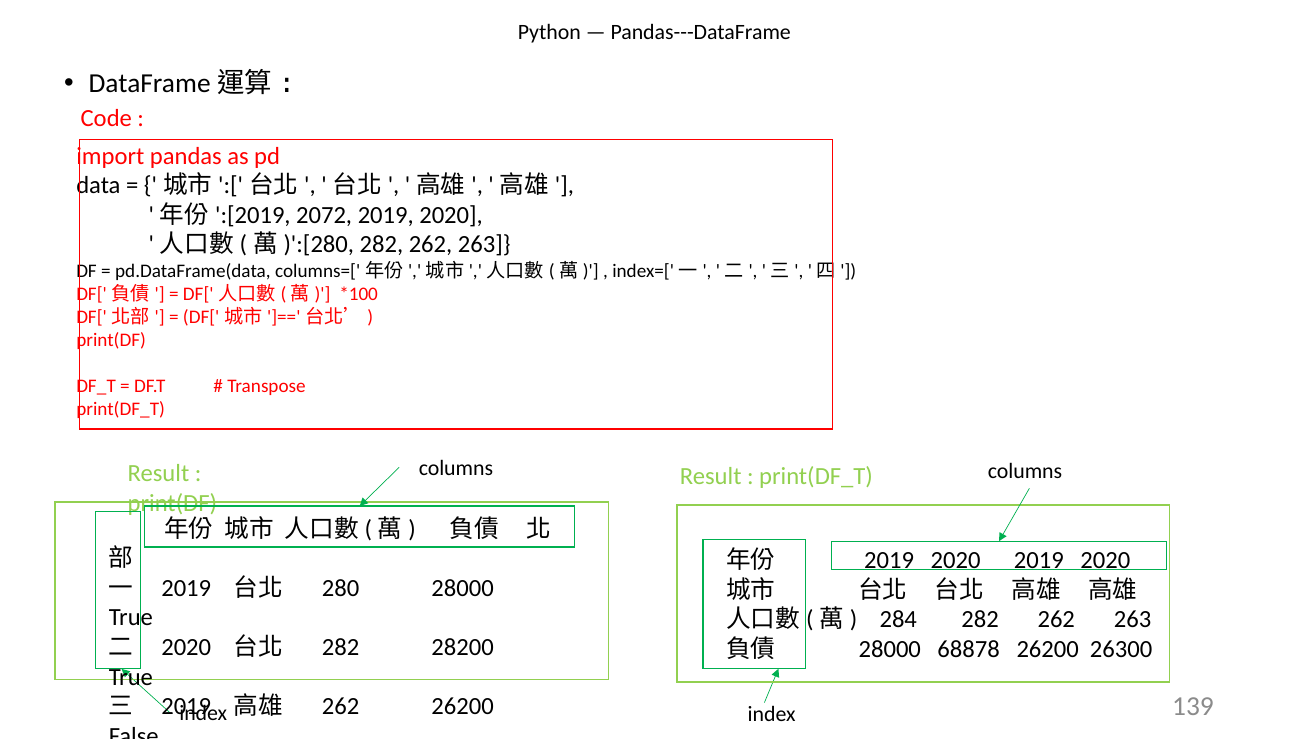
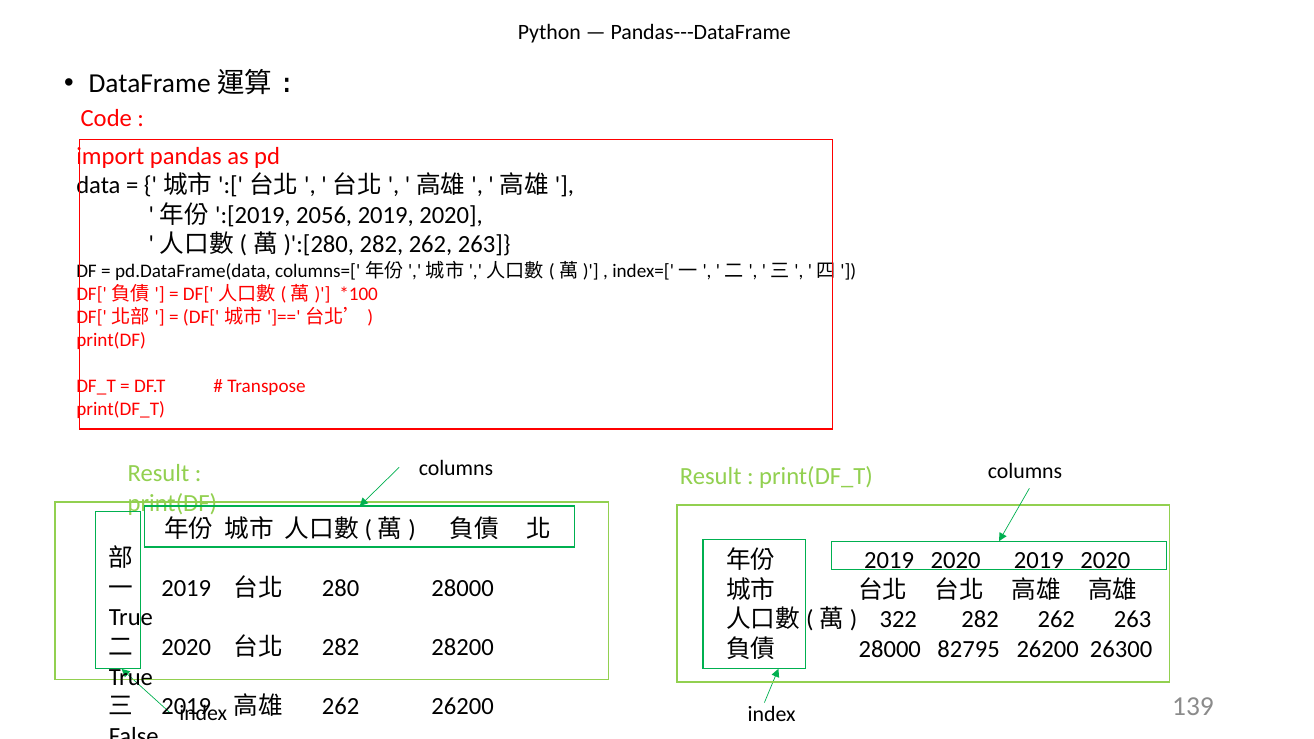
2072: 2072 -> 2056
284: 284 -> 322
68878: 68878 -> 82795
